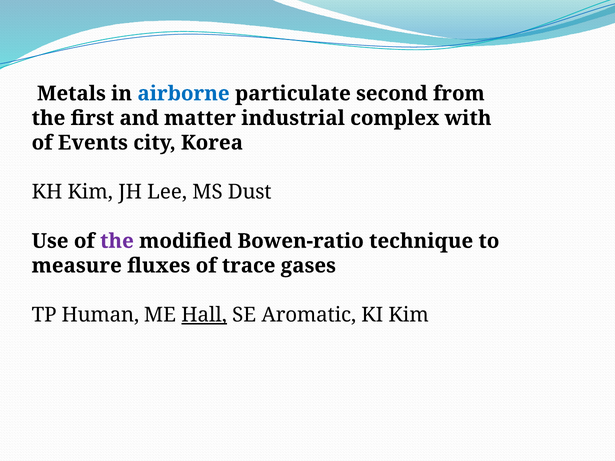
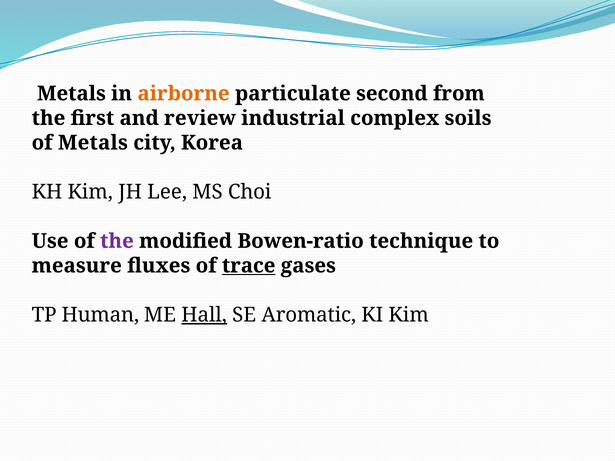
airborne colour: blue -> orange
matter: matter -> review
with: with -> soils
of Events: Events -> Metals
Dust: Dust -> Choi
trace underline: none -> present
